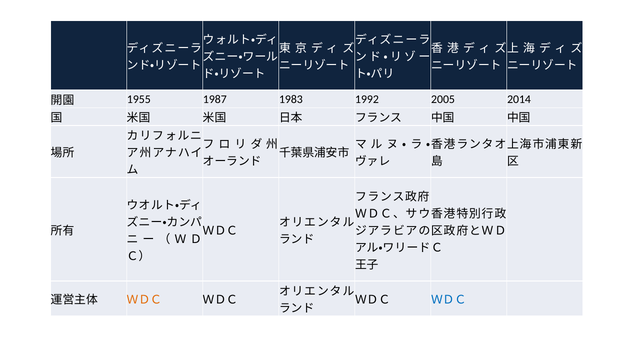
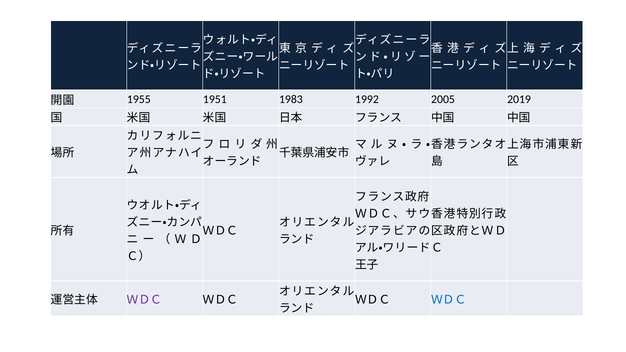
1987: 1987 -> 1951
2014: 2014 -> 2019
ＷＤＣ at (145, 300) colour: orange -> purple
